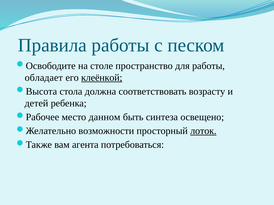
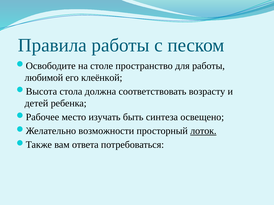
обладает: обладает -> любимой
клеёнкой underline: present -> none
данном: данном -> изучать
агента: агента -> ответа
